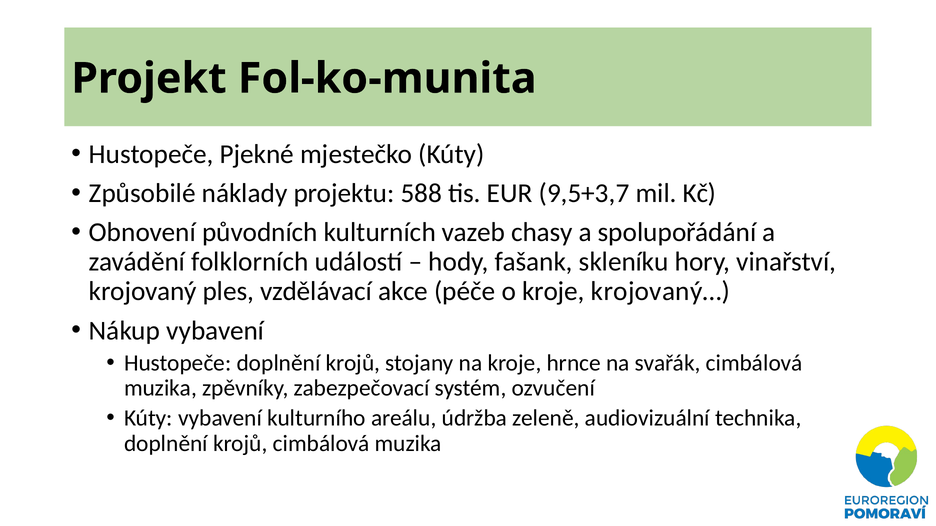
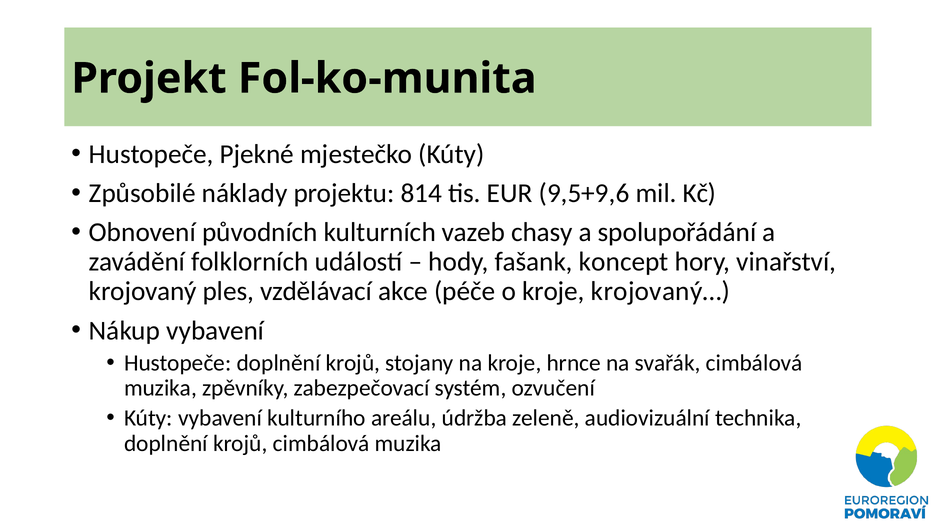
588: 588 -> 814
9,5+3,7: 9,5+3,7 -> 9,5+9,6
skleníku: skleníku -> koncept
